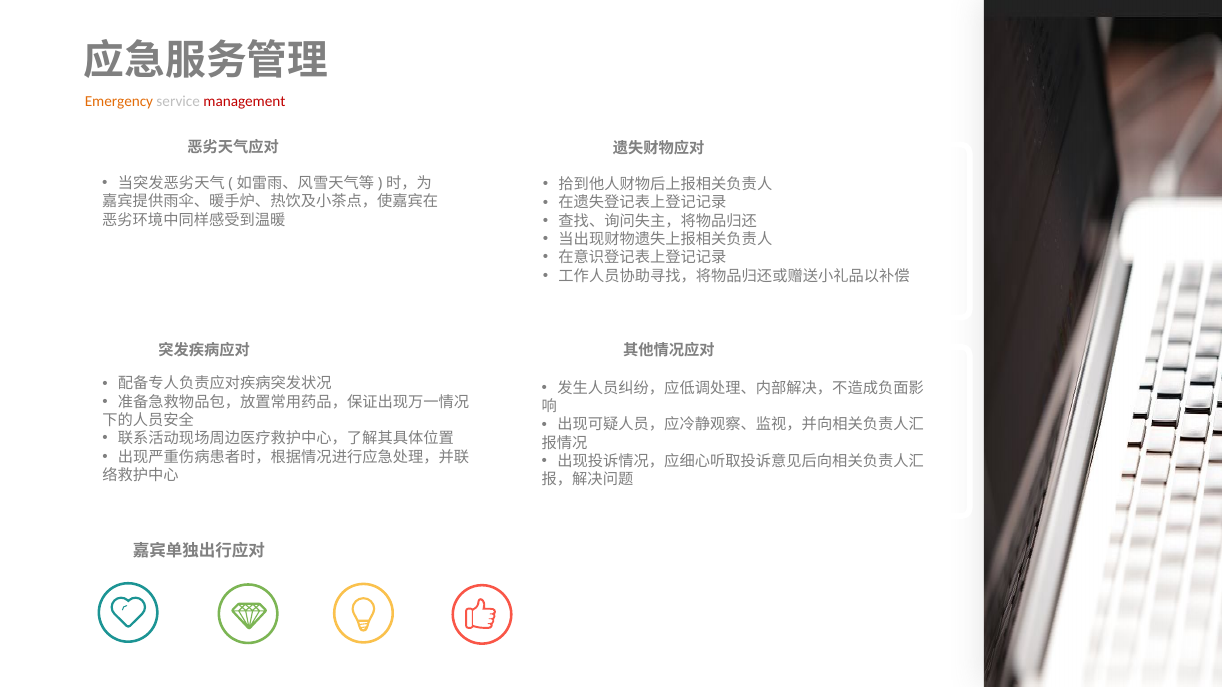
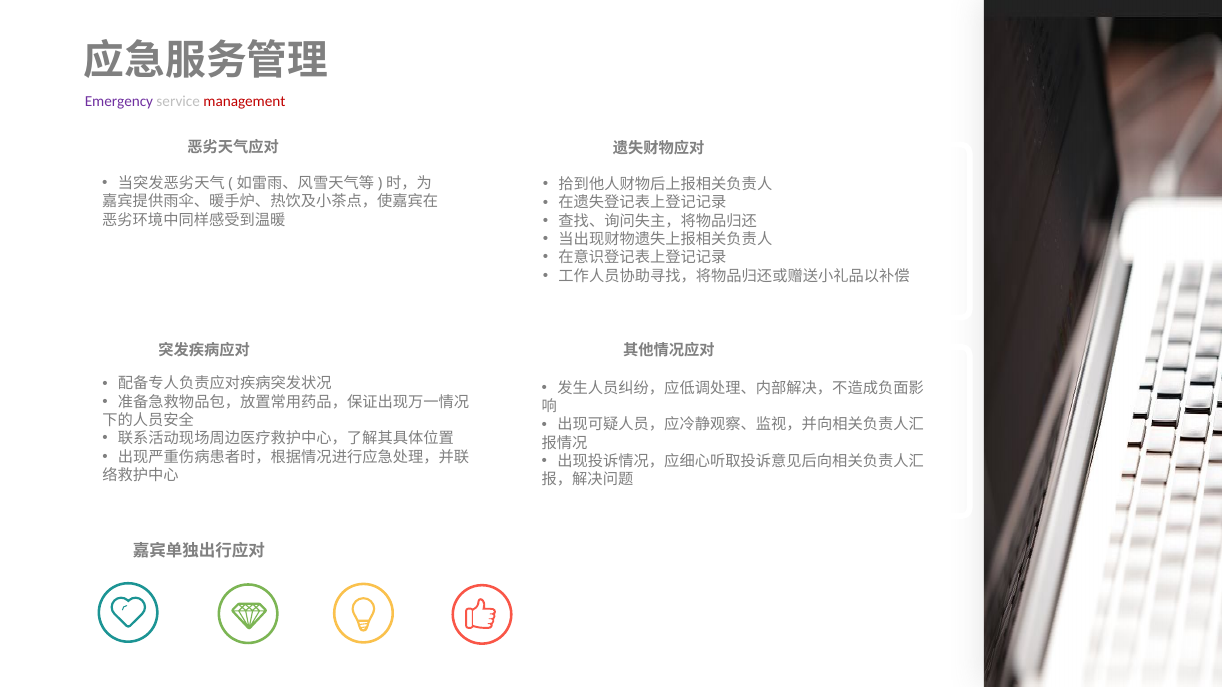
Emergency colour: orange -> purple
